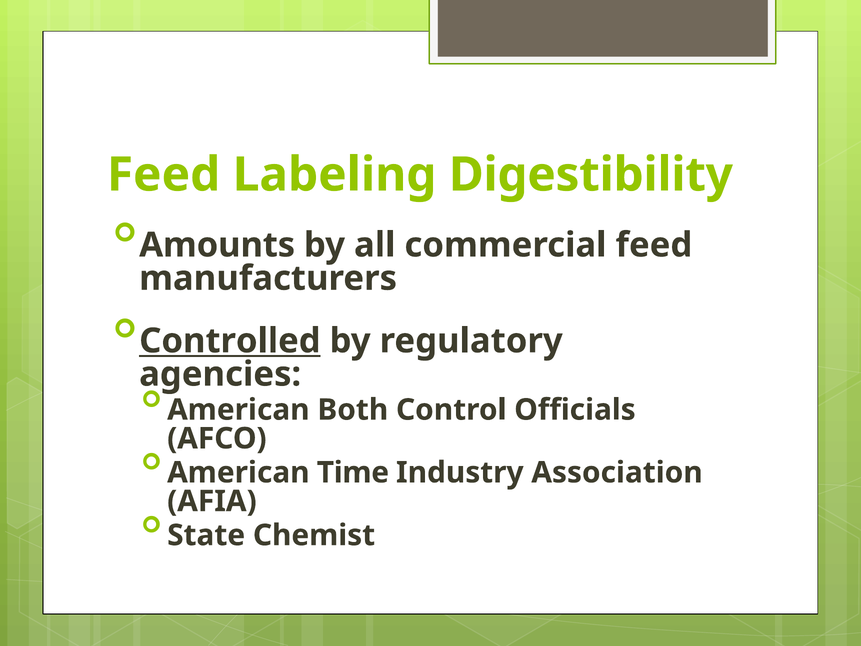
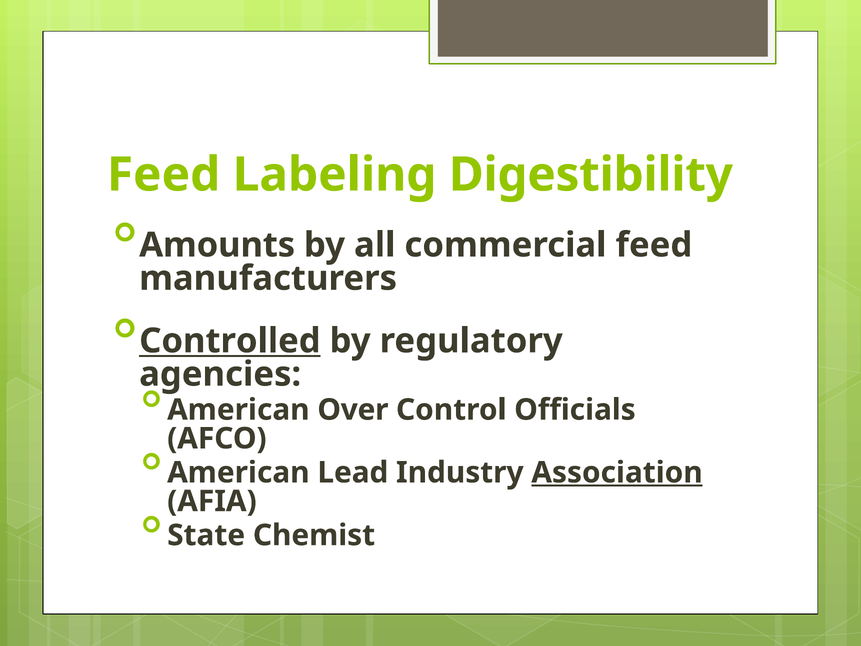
Both: Both -> Over
Time: Time -> Lead
Association underline: none -> present
